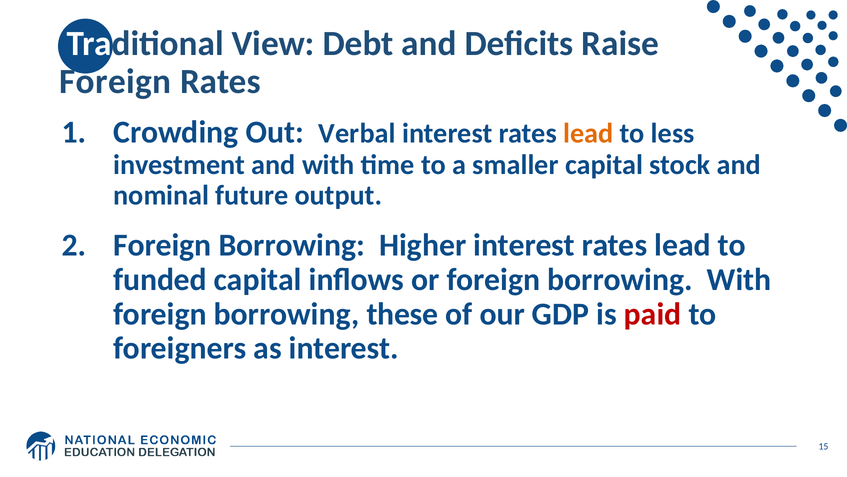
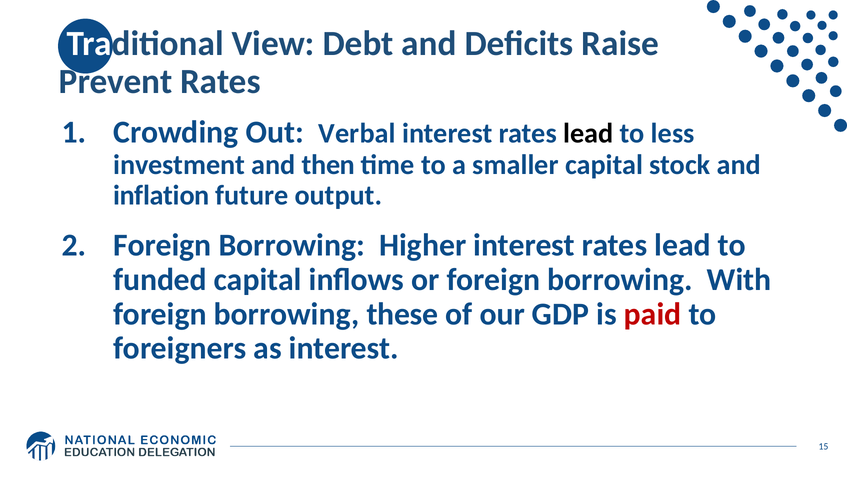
Foreign at (115, 82): Foreign -> Prevent
lead at (588, 133) colour: orange -> black
and with: with -> then
nominal: nominal -> inflation
